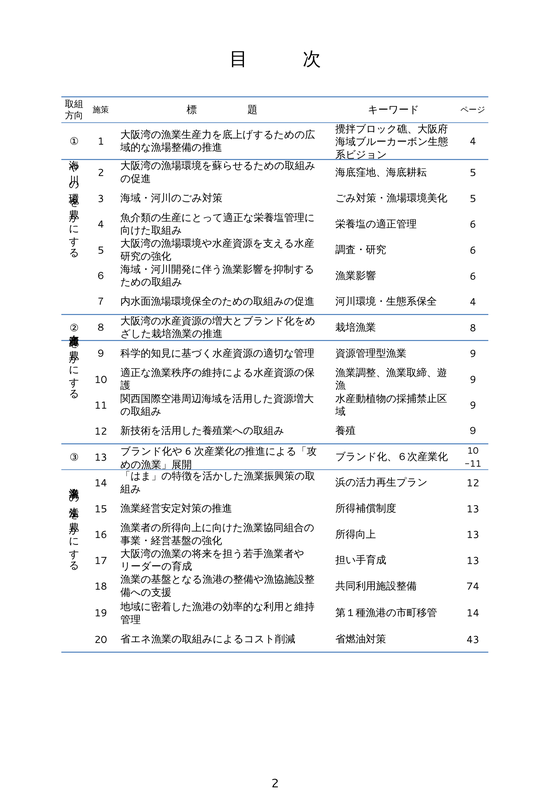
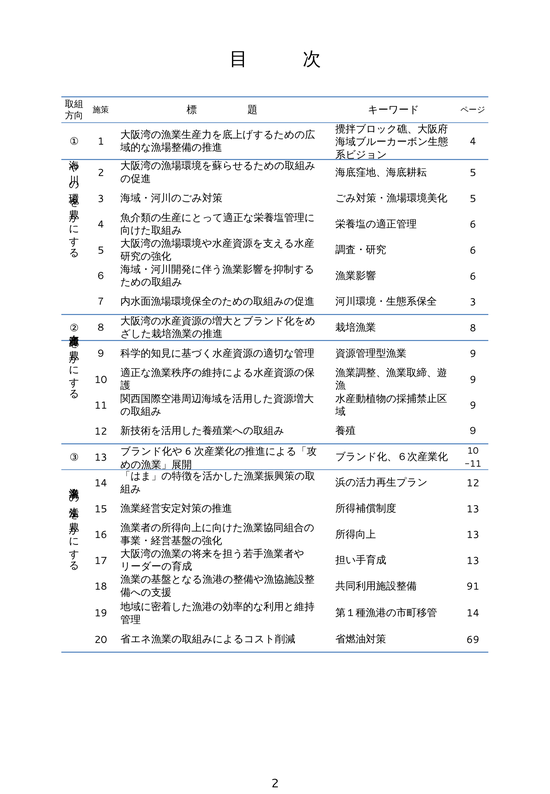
4 at (473, 302): 4 -> 3
74: 74 -> 91
43: 43 -> 69
